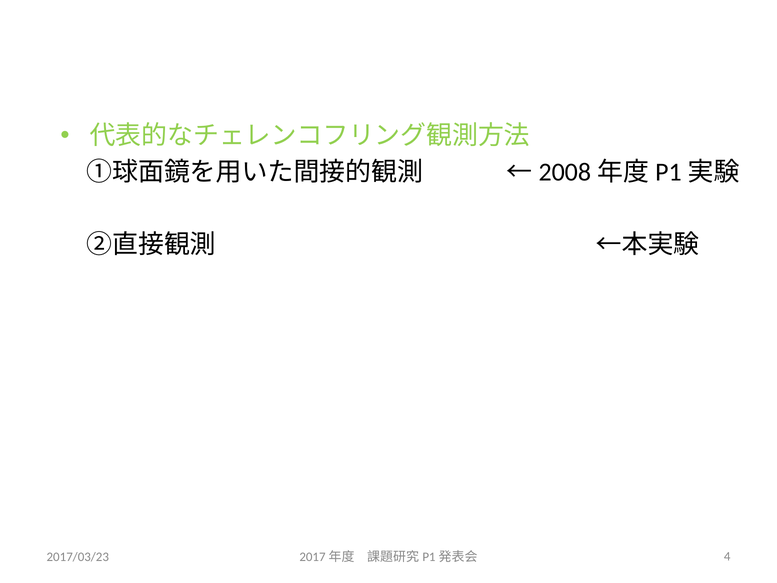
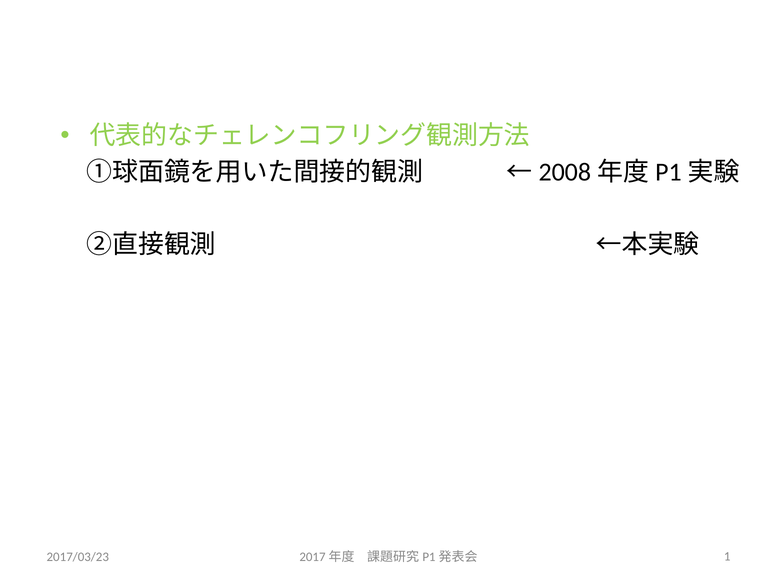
4: 4 -> 1
